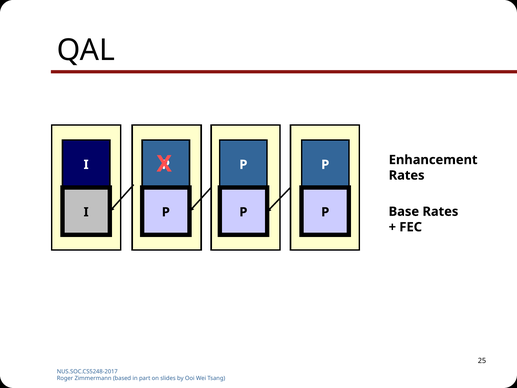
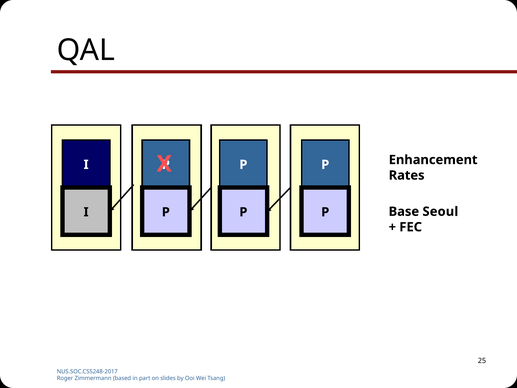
Base Rates: Rates -> Seoul
